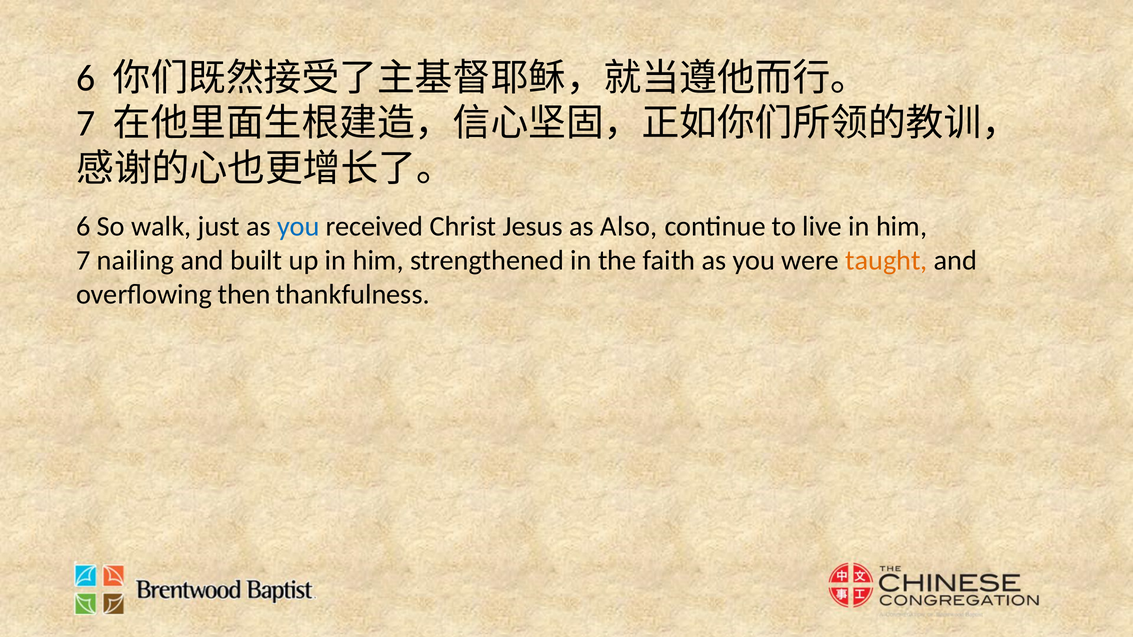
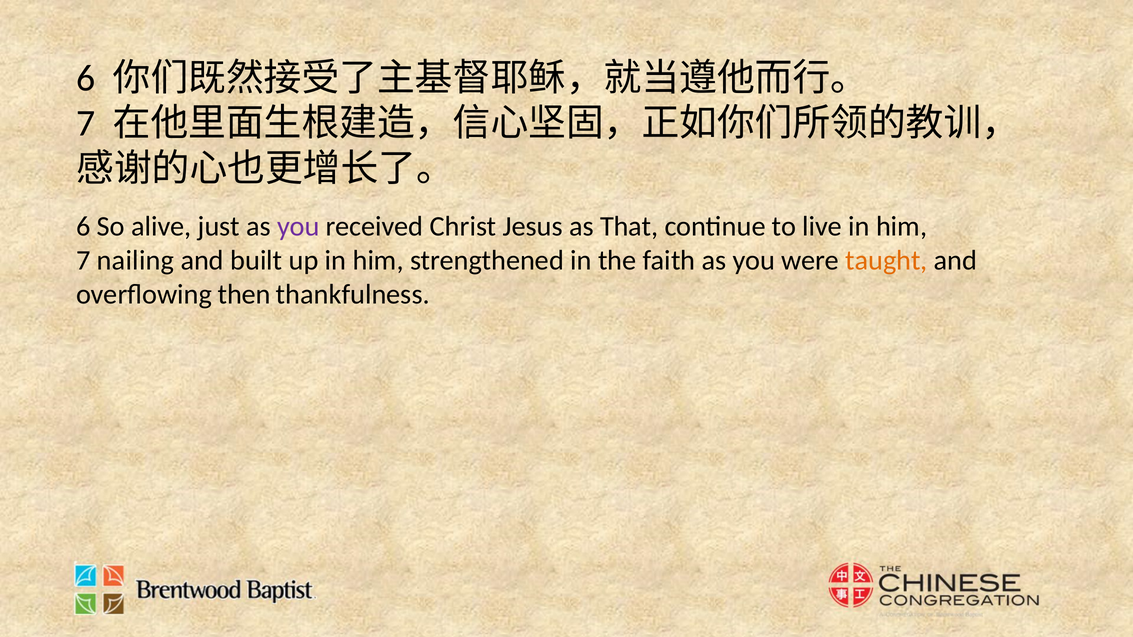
walk: walk -> alive
you at (298, 227) colour: blue -> purple
Also: Also -> That
